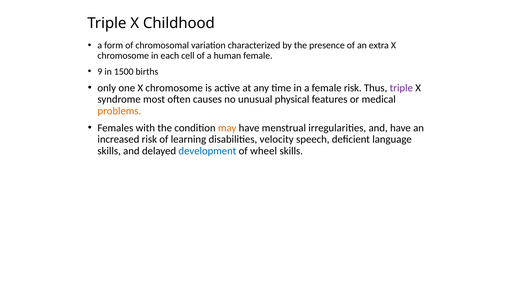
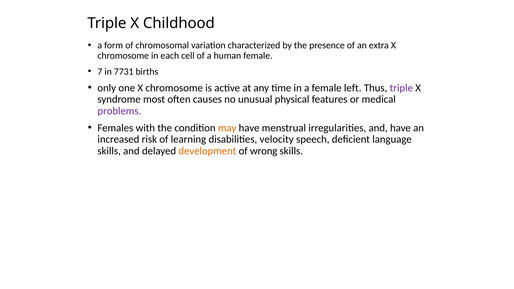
9: 9 -> 7
1500: 1500 -> 7731
female risk: risk -> left
problems colour: orange -> purple
development colour: blue -> orange
wheel: wheel -> wrong
